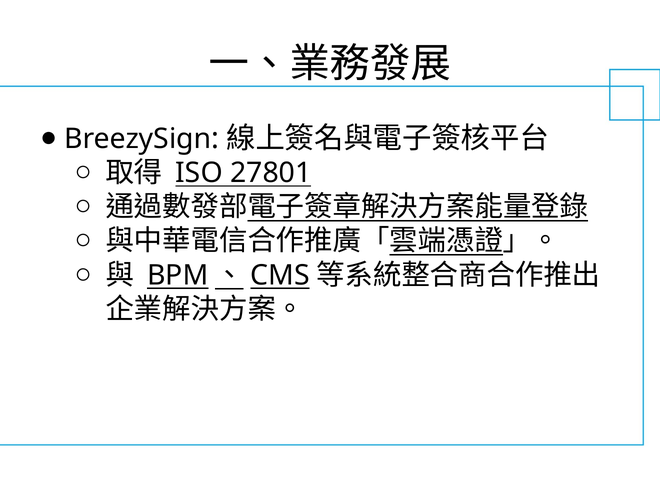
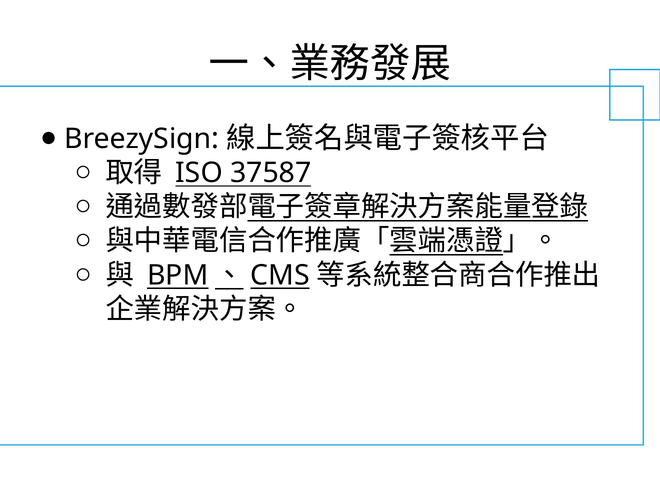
27801: 27801 -> 37587
